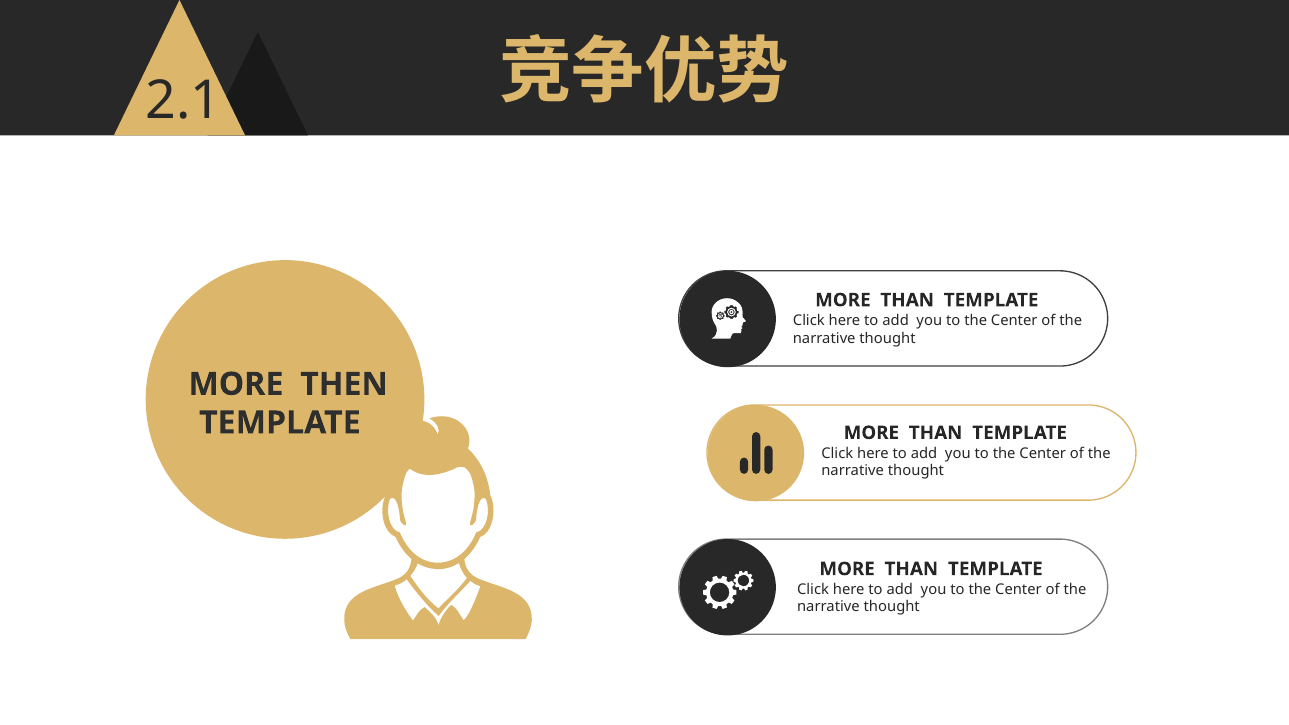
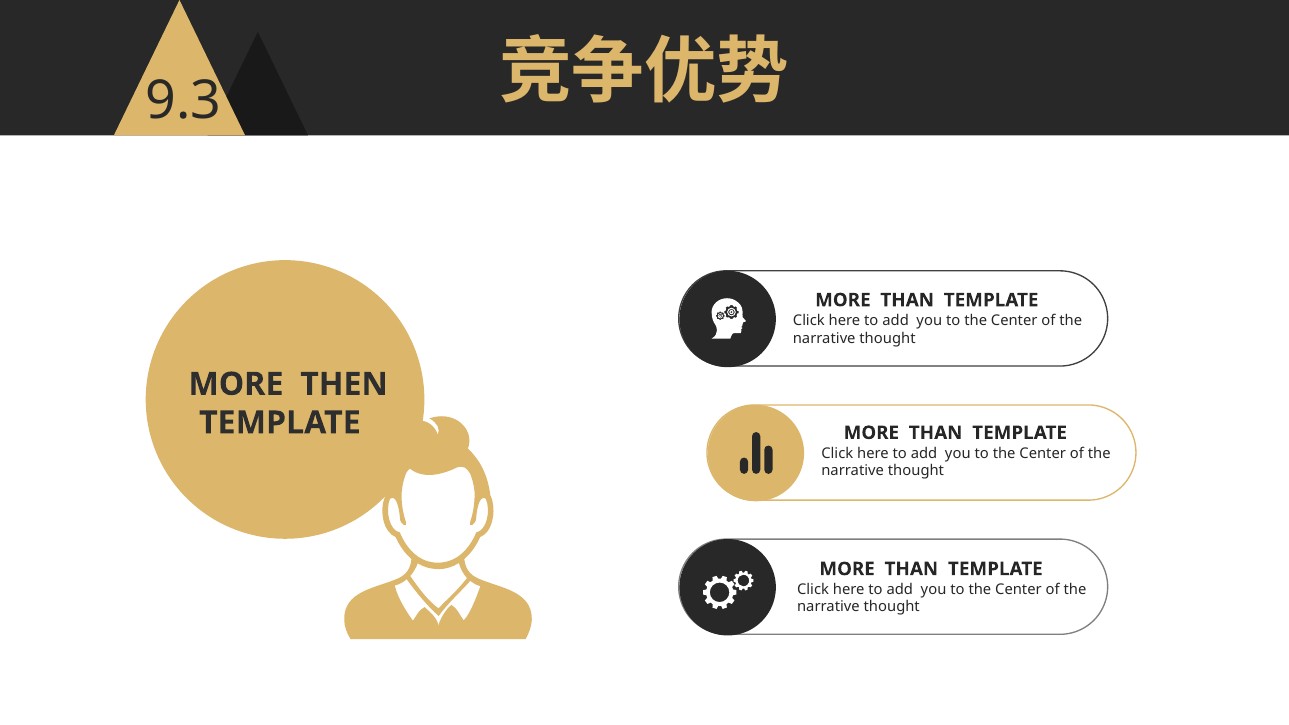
2.1: 2.1 -> 9.3
